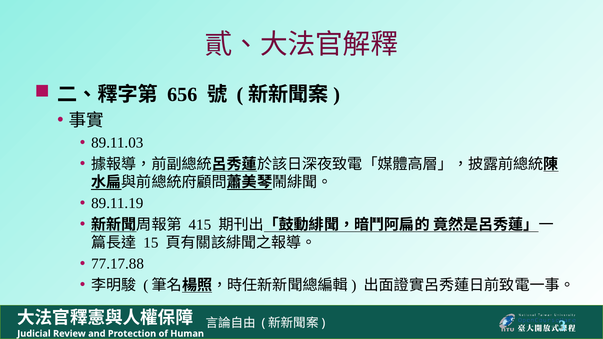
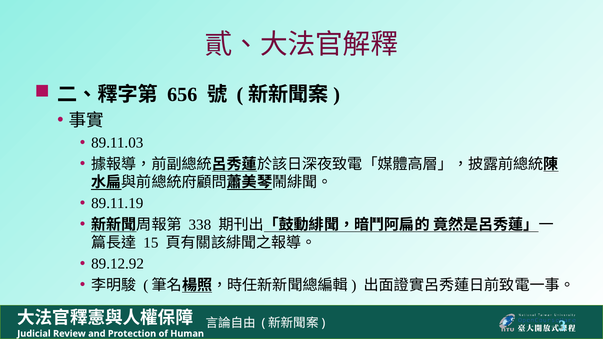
415: 415 -> 338
77.17.88: 77.17.88 -> 89.12.92
